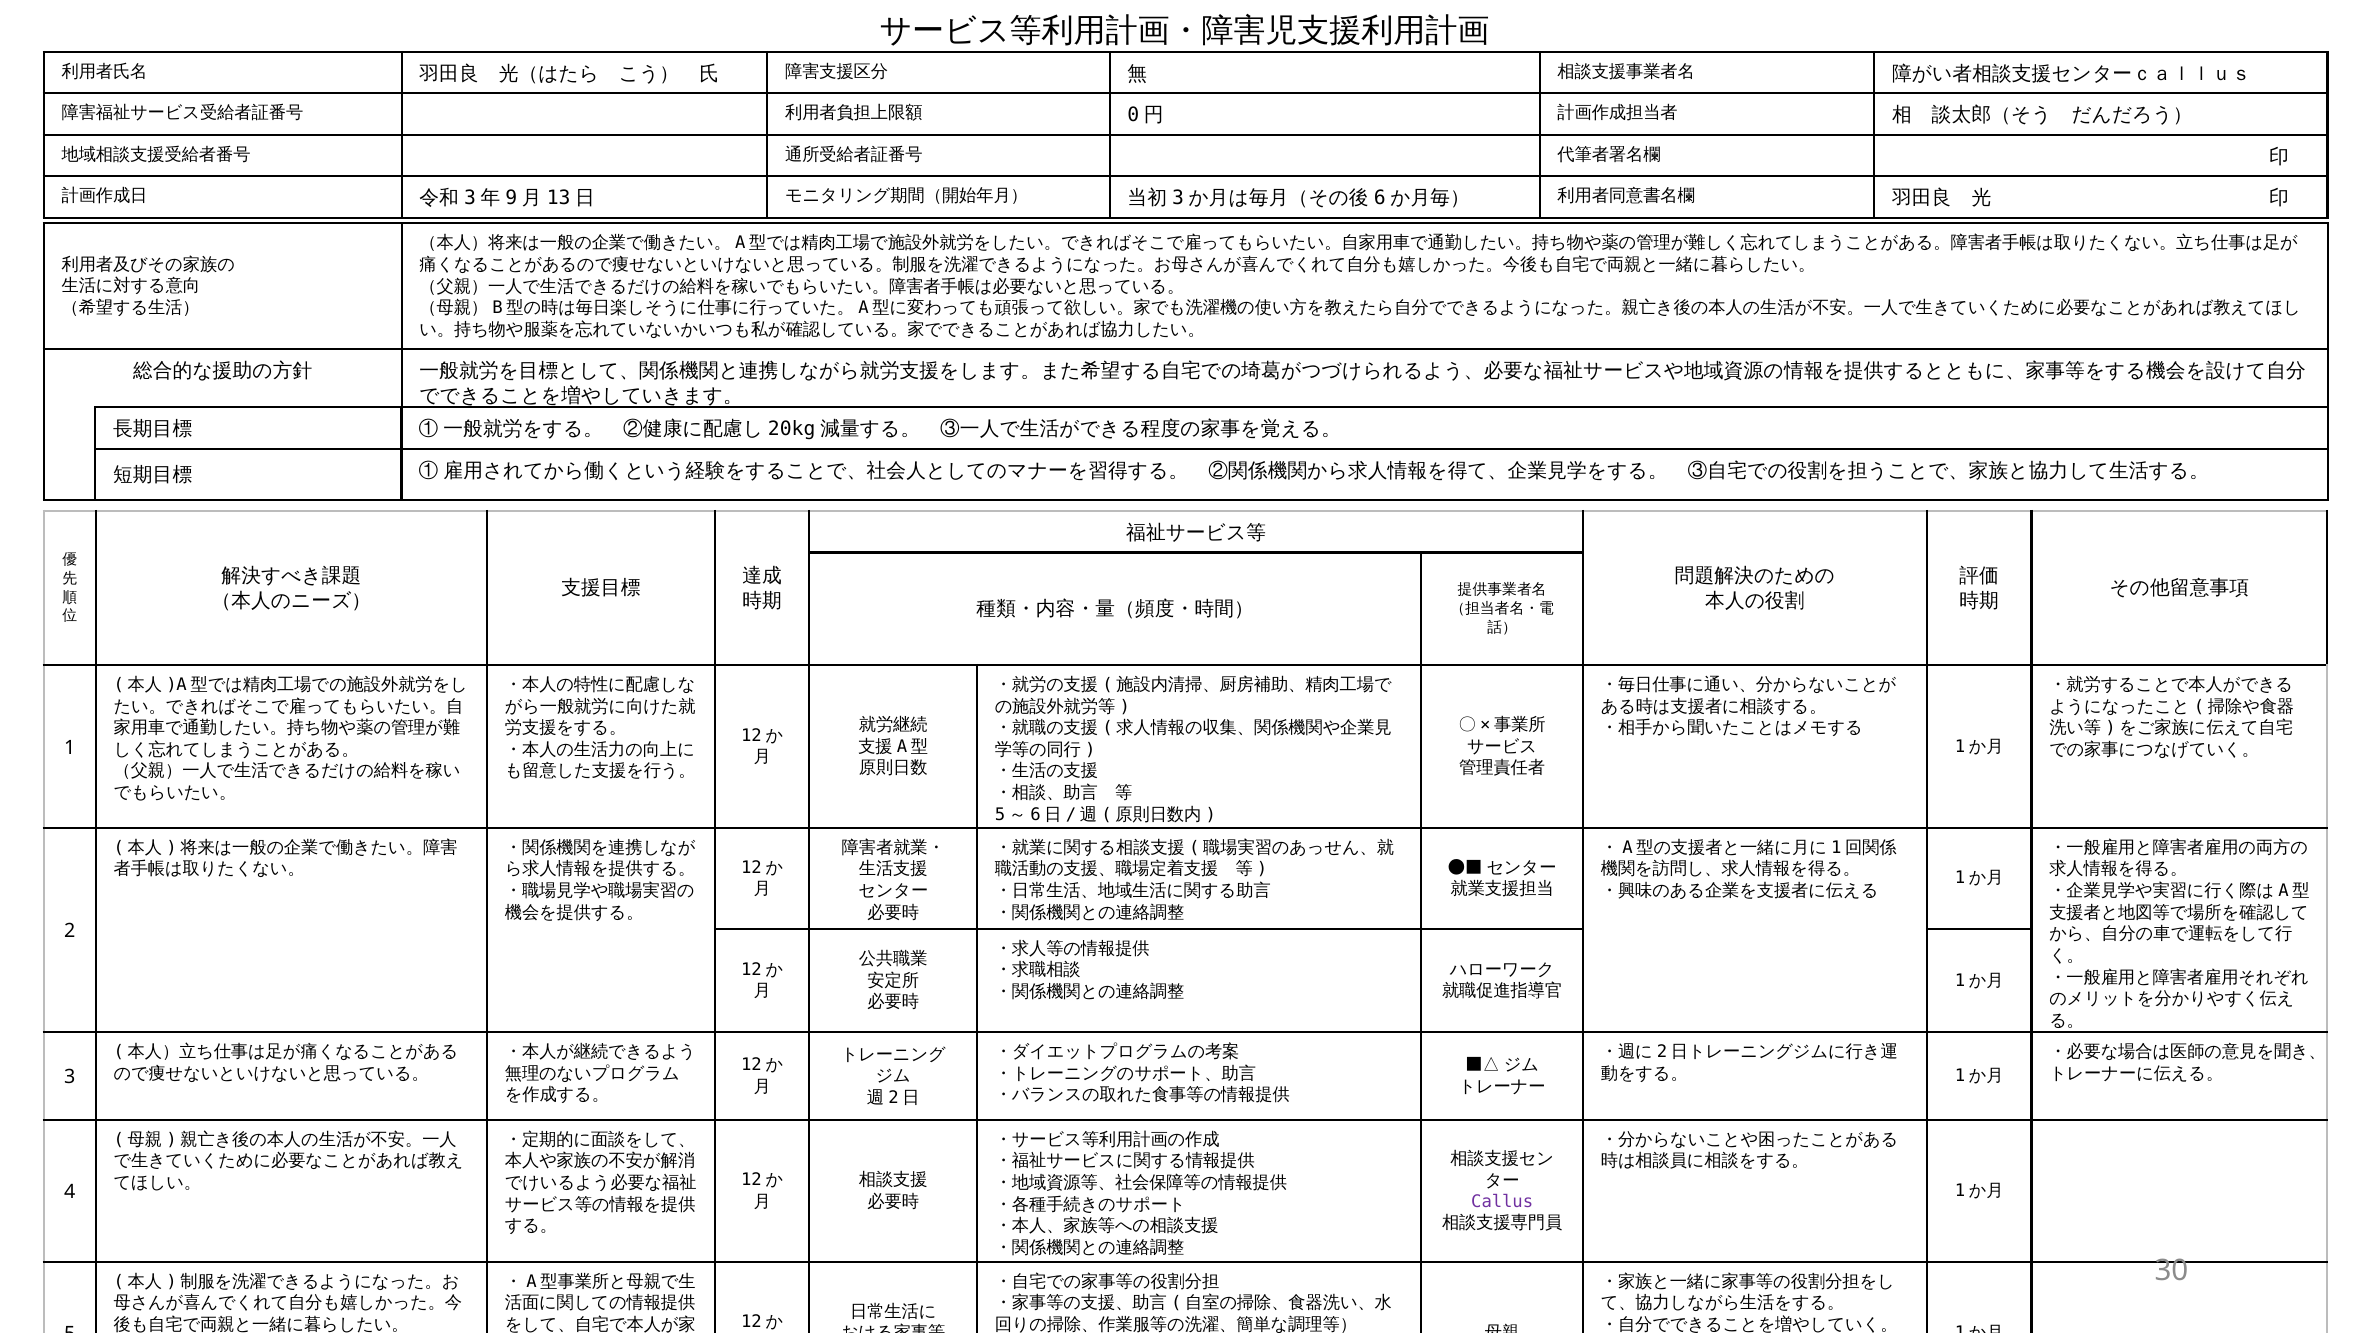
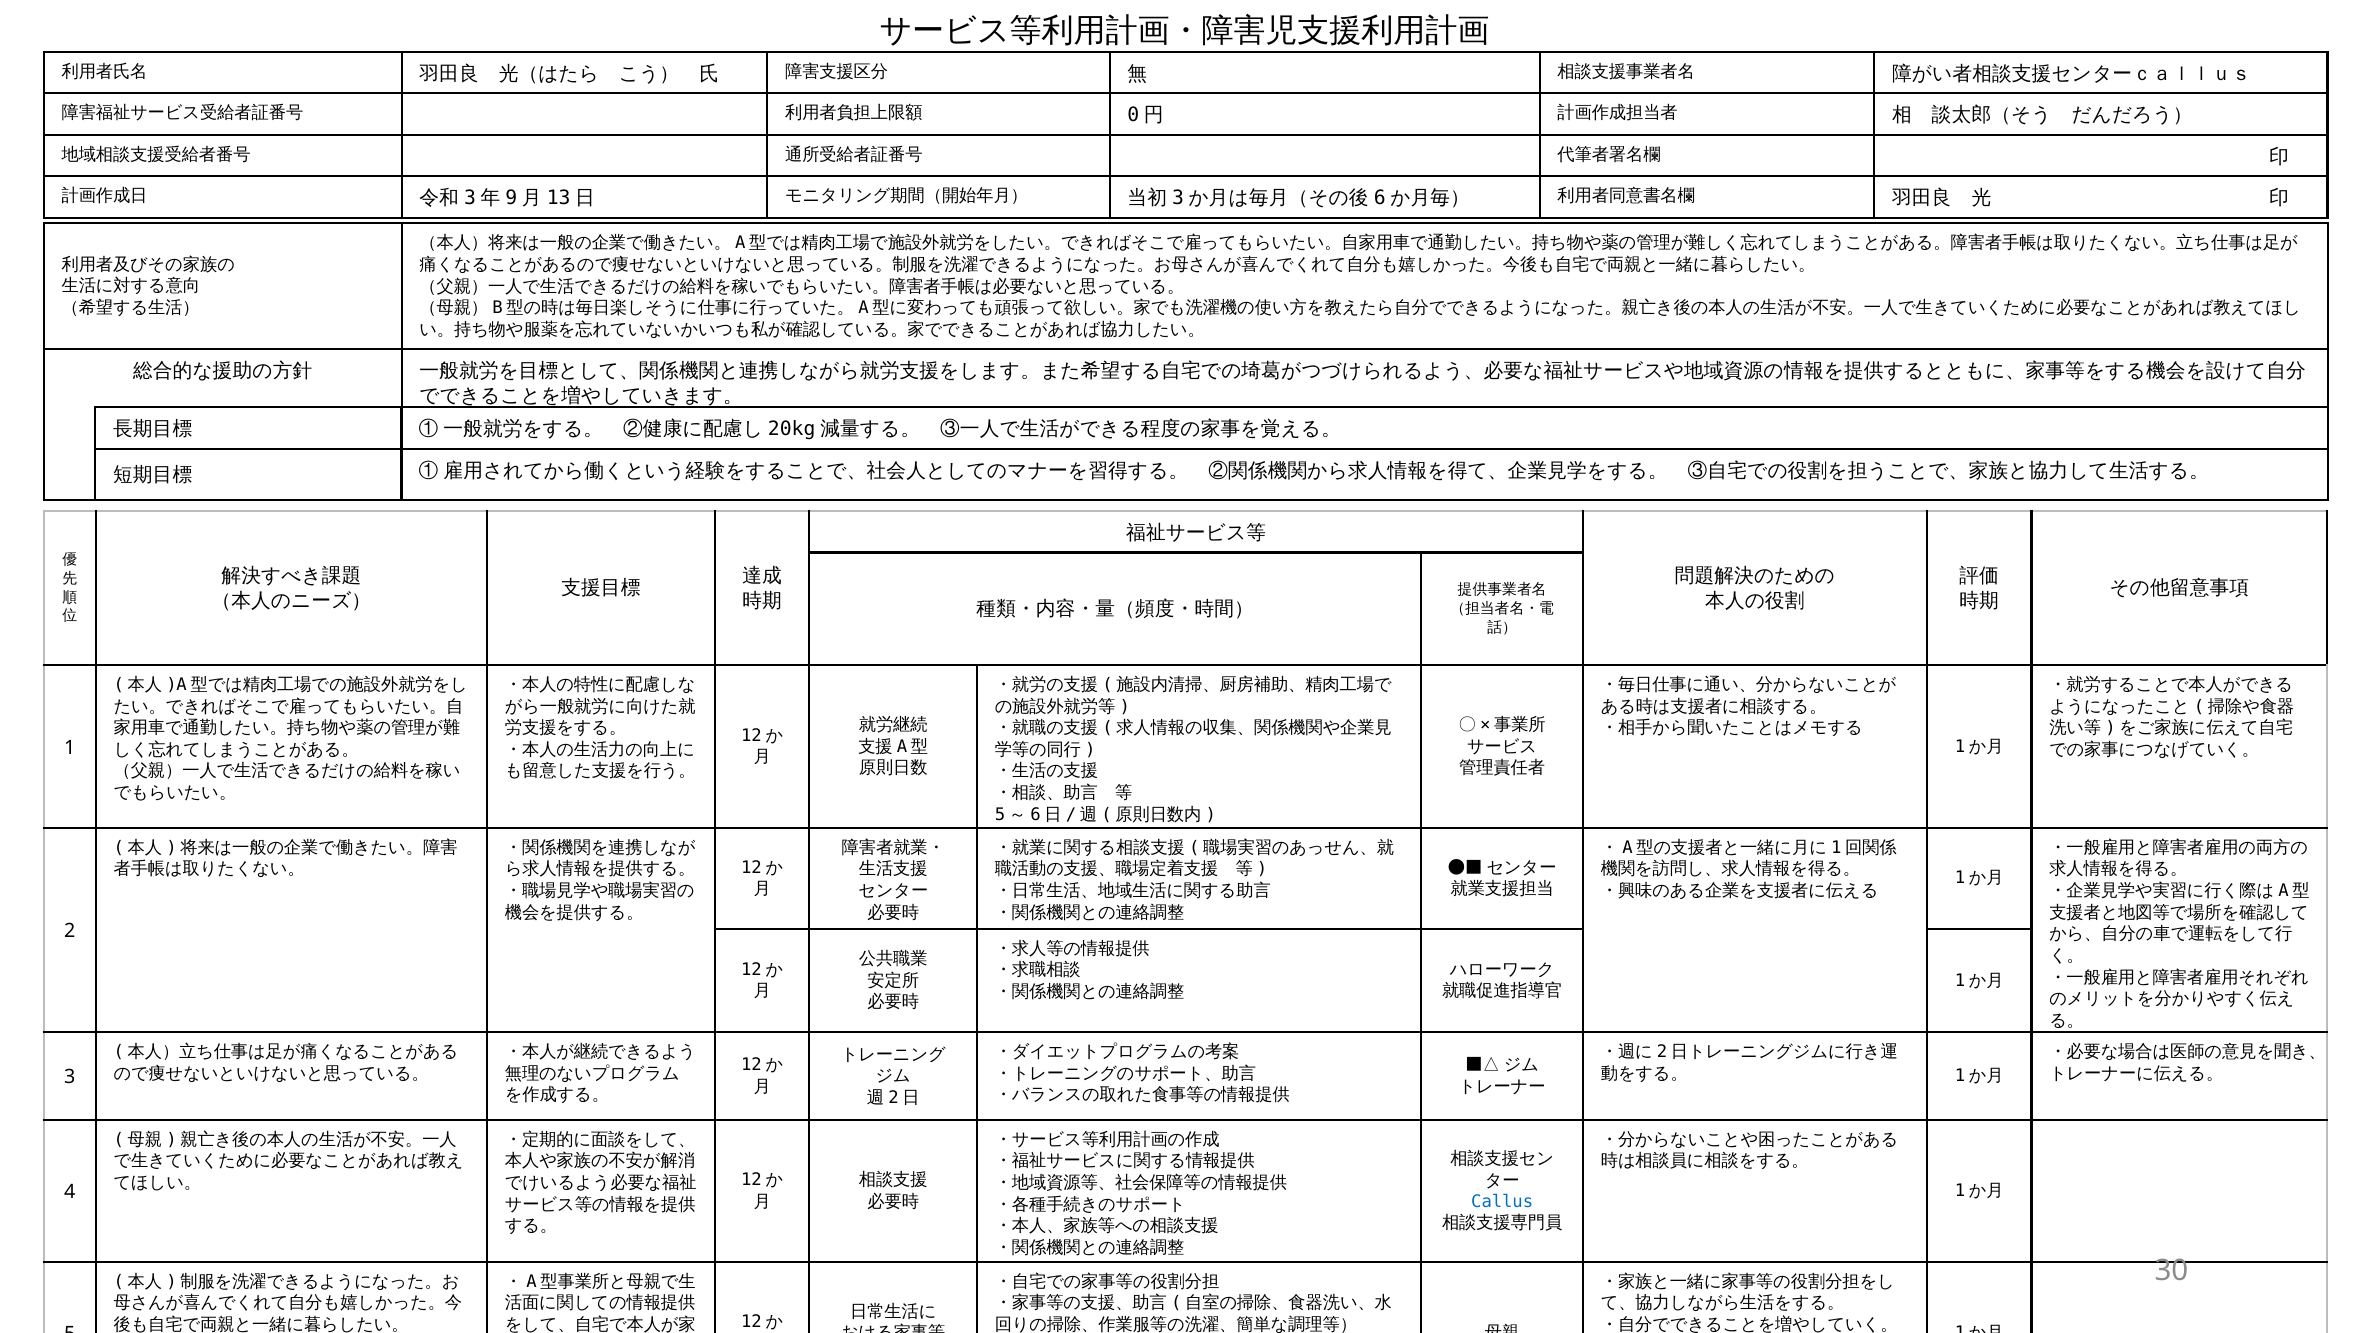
Callus colour: purple -> blue
